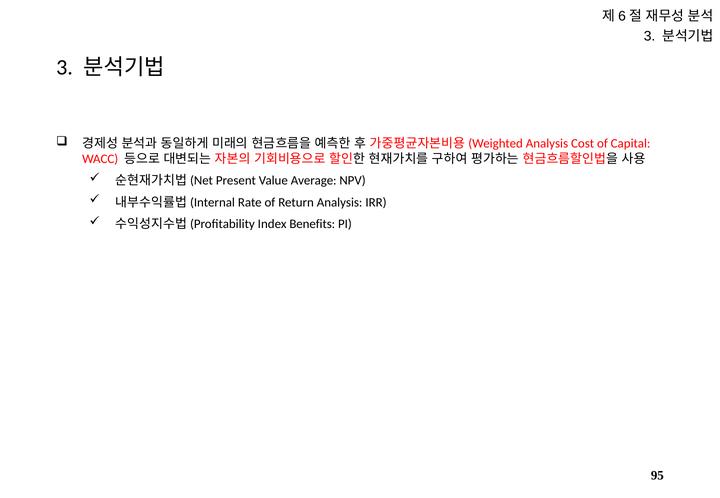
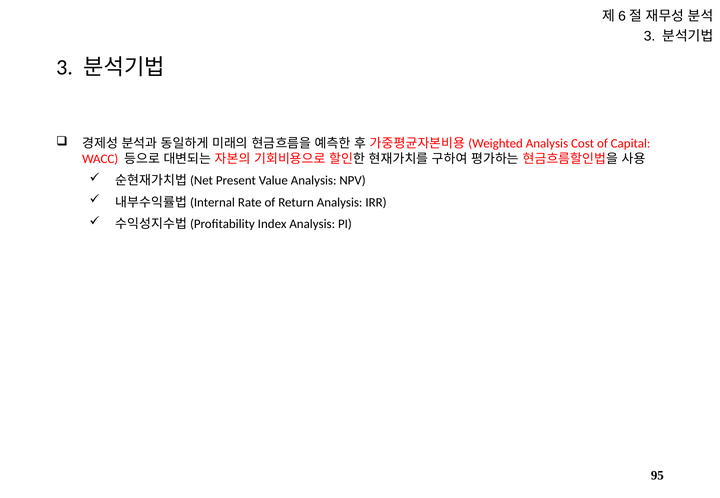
Value Average: Average -> Analysis
Index Benefits: Benefits -> Analysis
